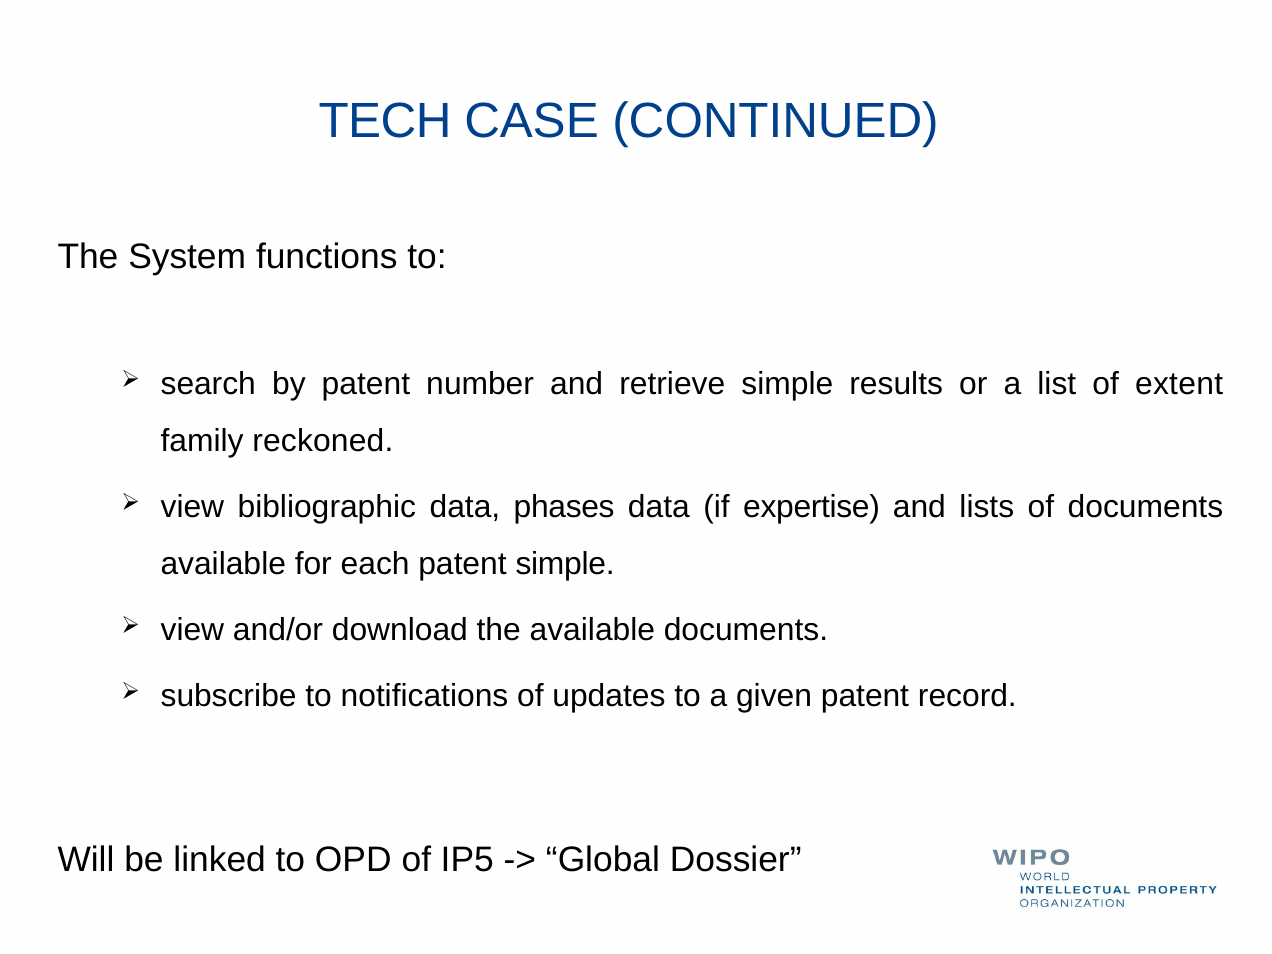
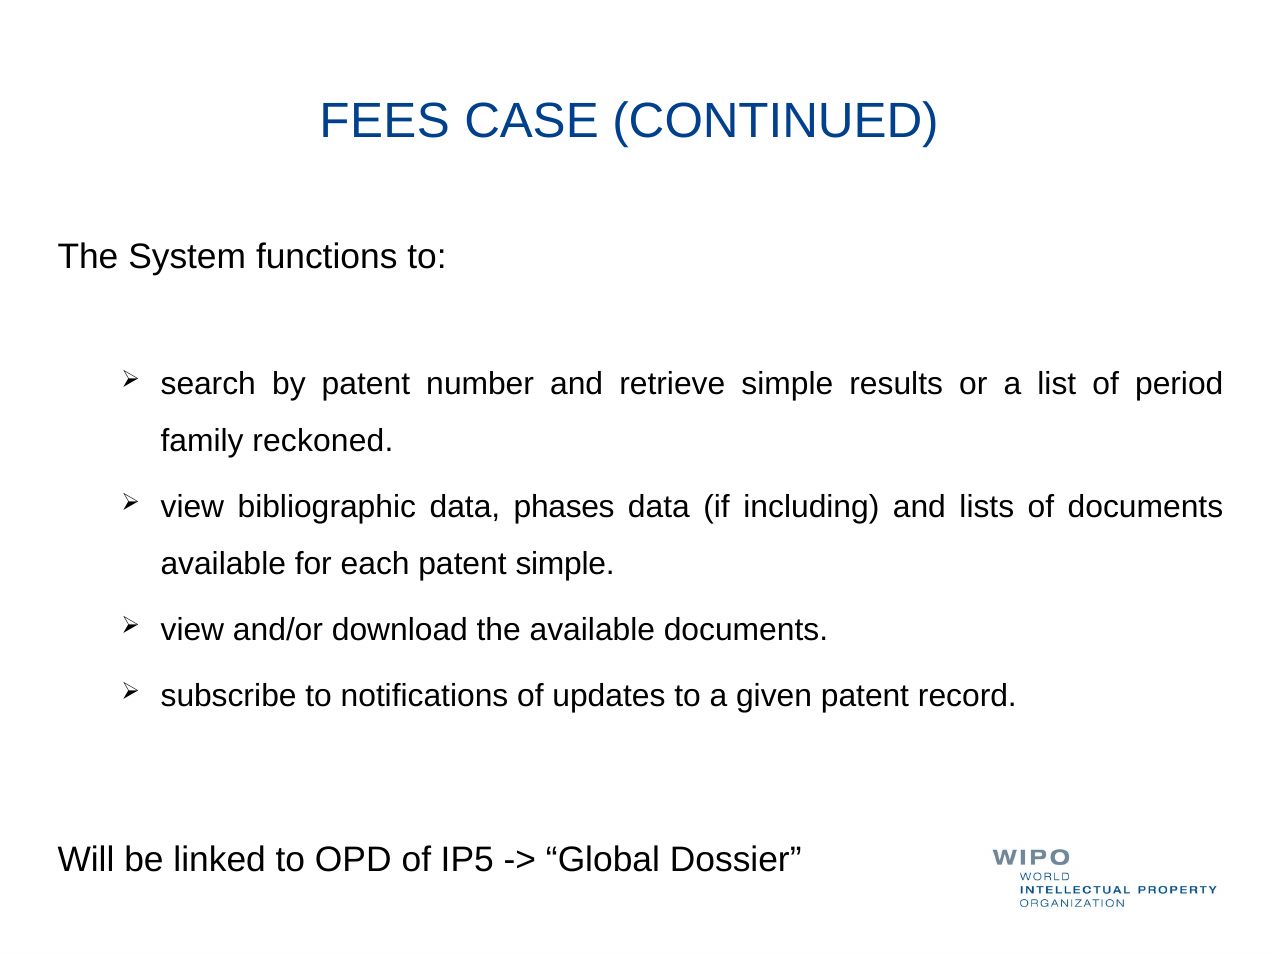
TECH: TECH -> FEES
extent: extent -> period
expertise: expertise -> including
